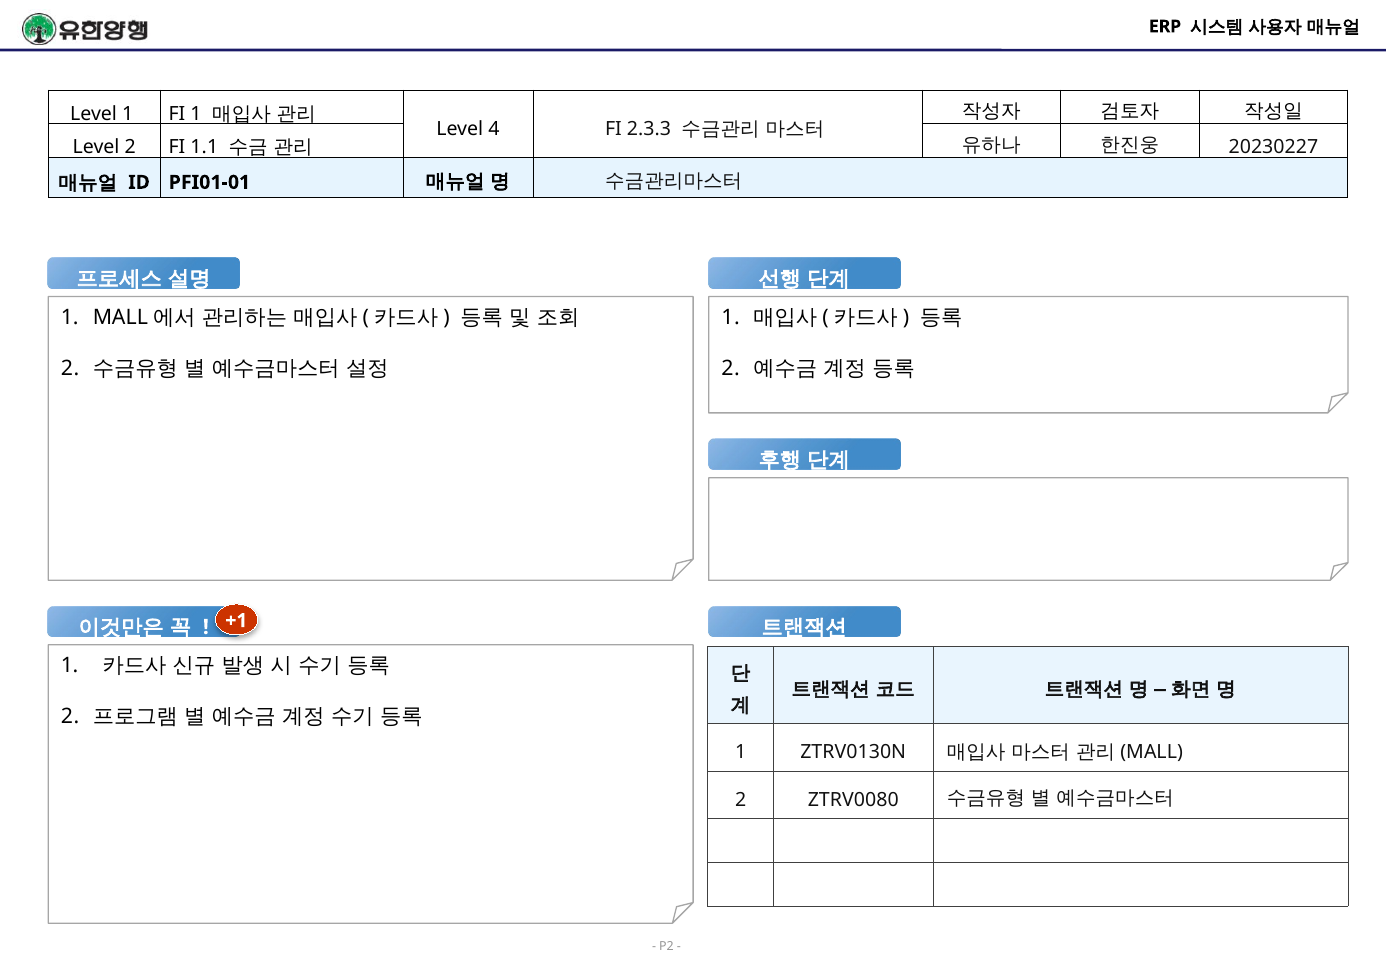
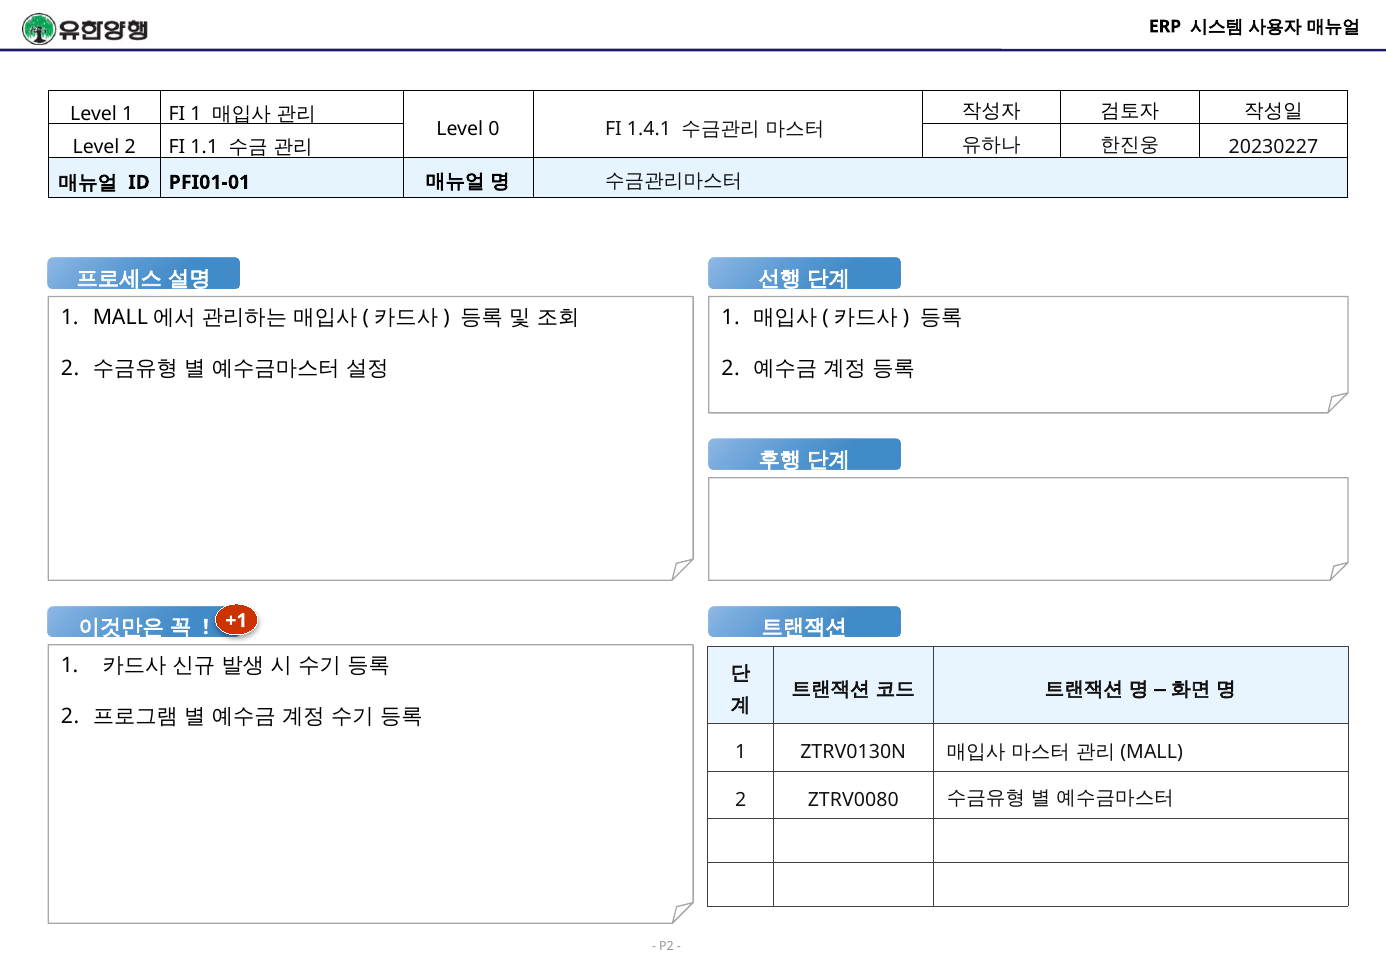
4: 4 -> 0
2.3.3: 2.3.3 -> 1.4.1
